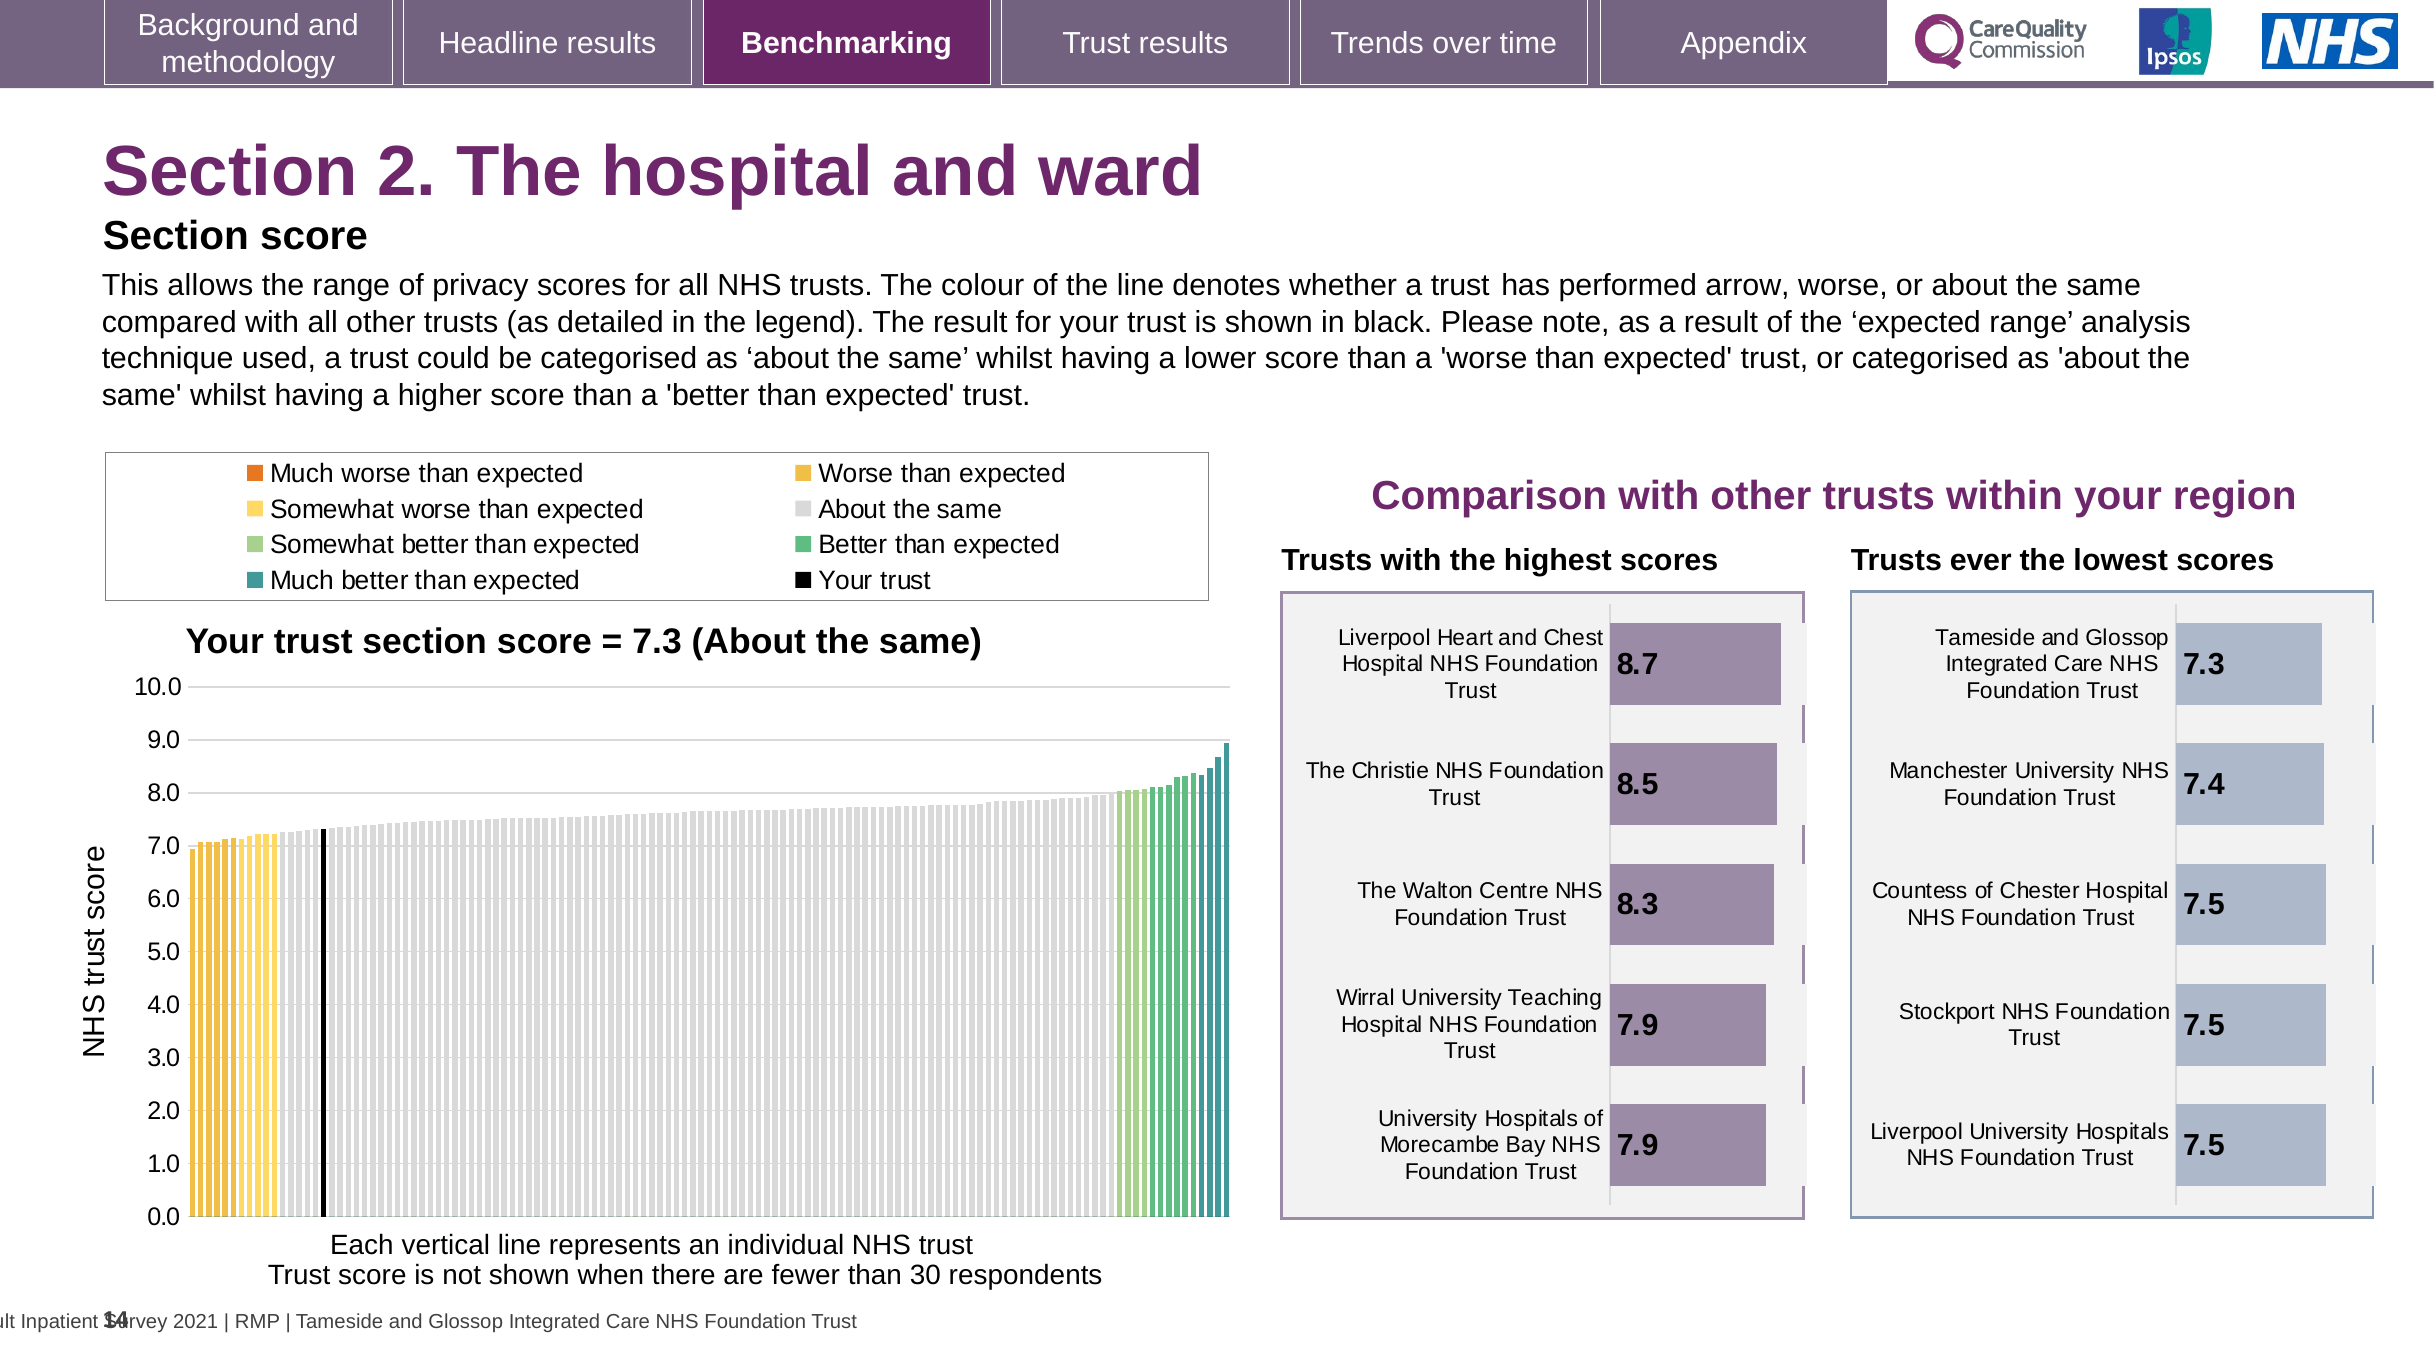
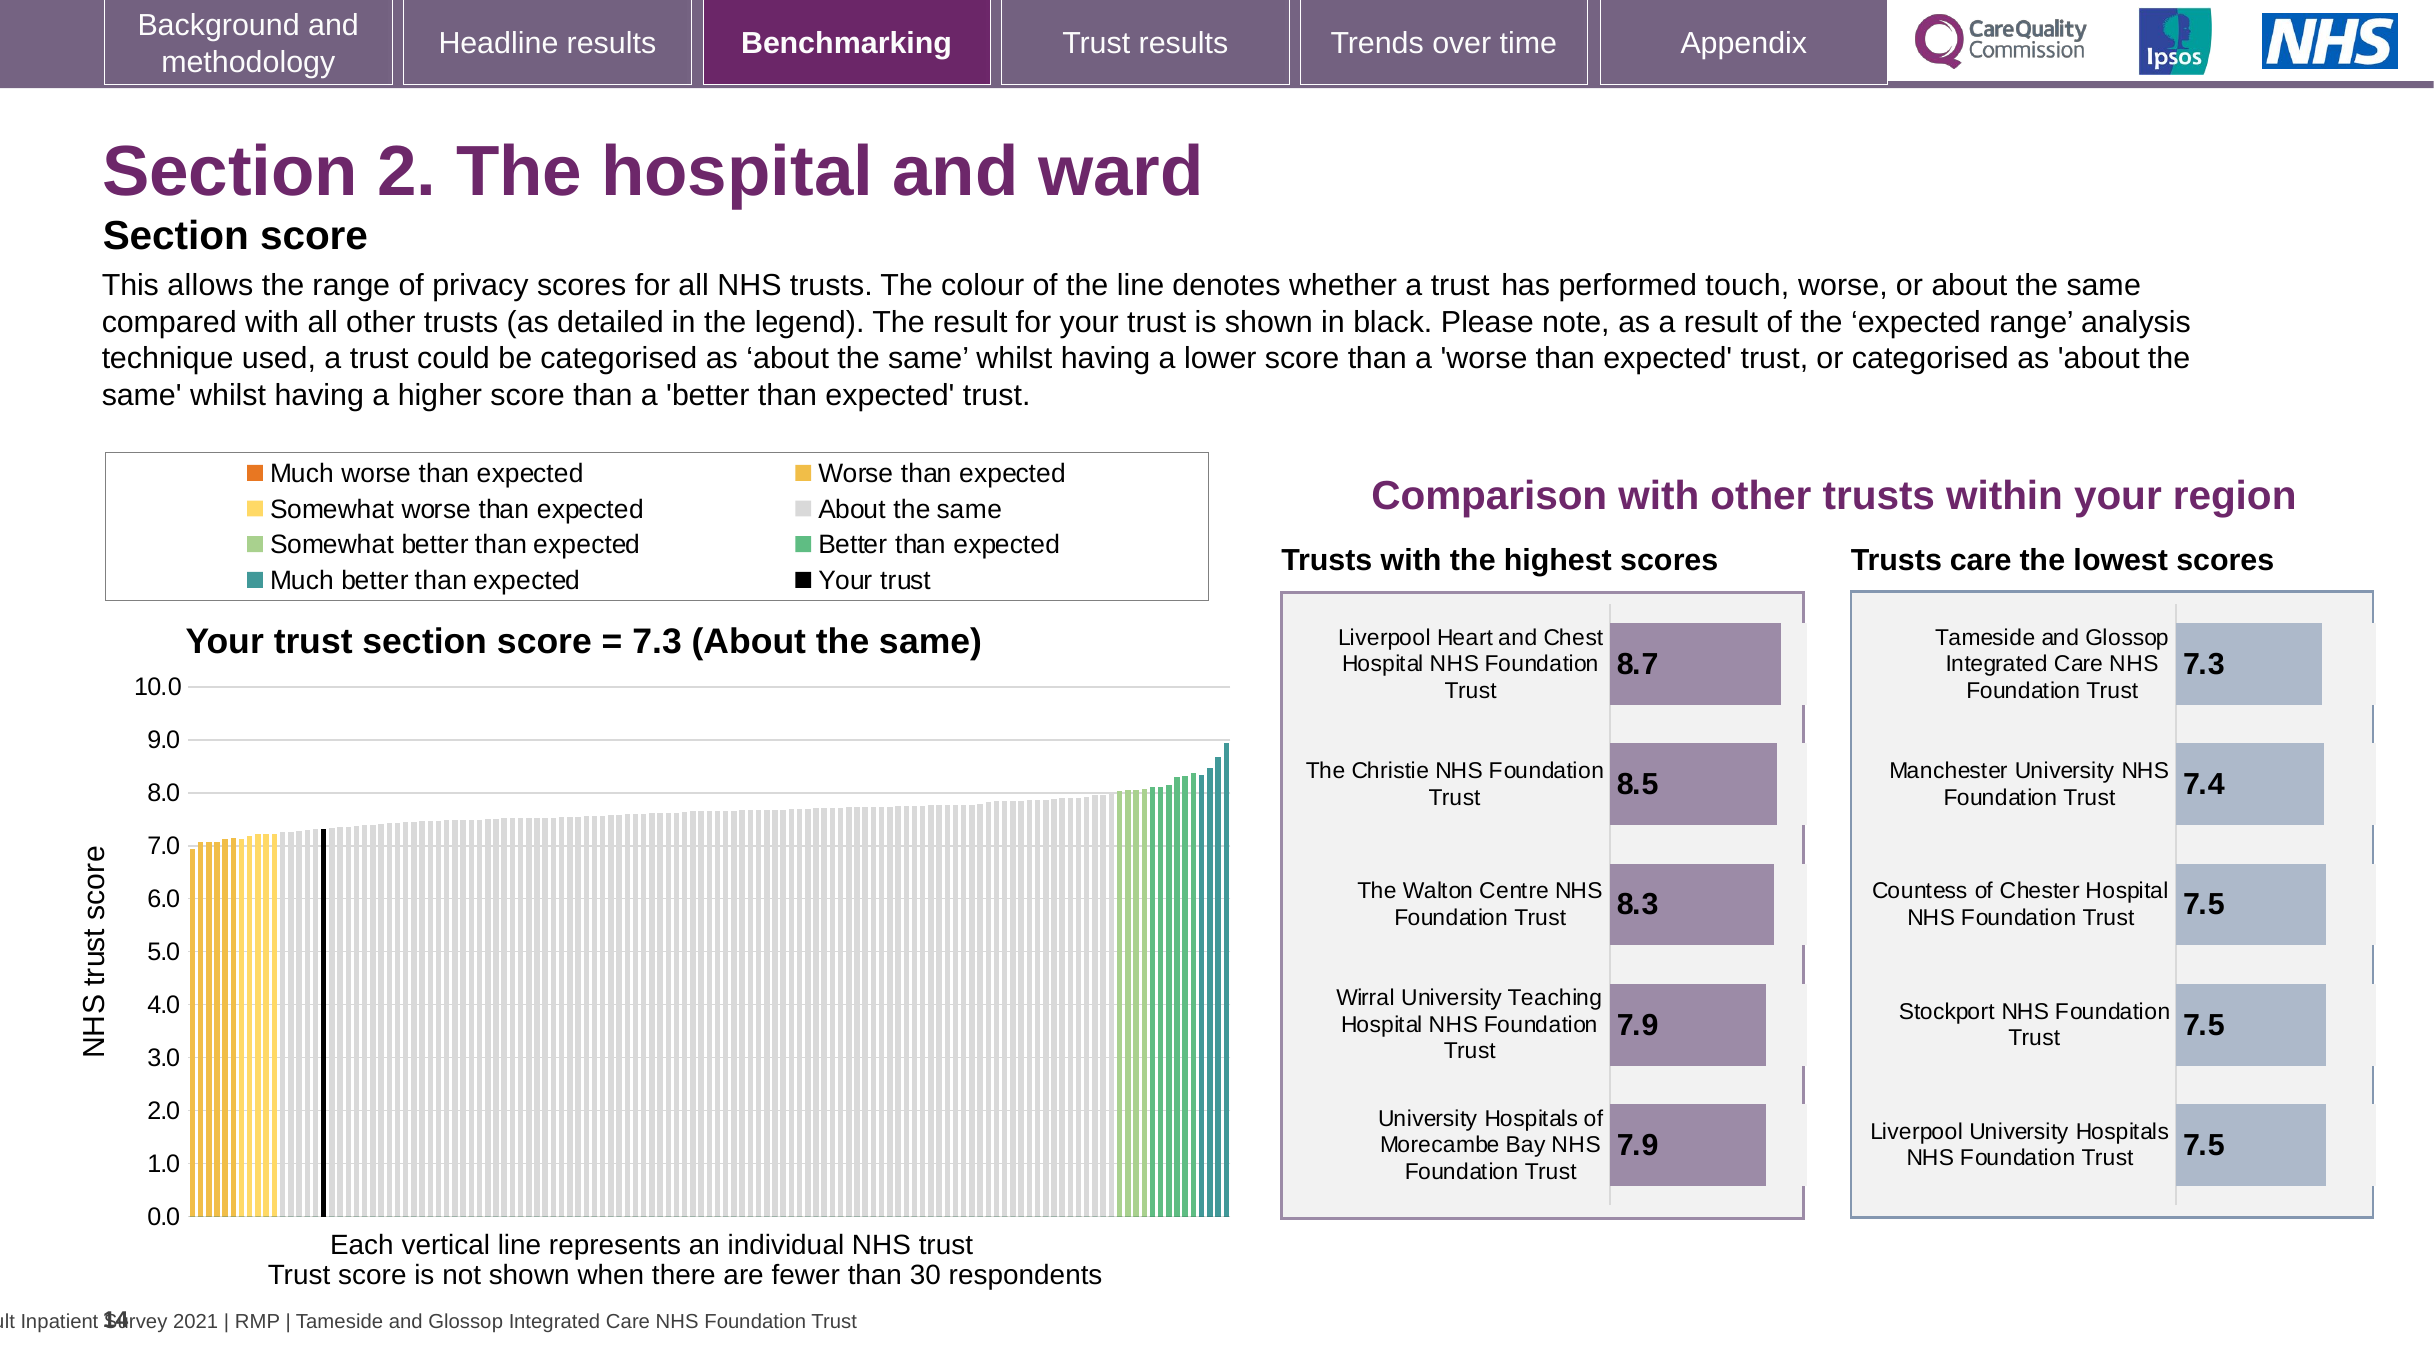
arrow: arrow -> touch
Trusts ever: ever -> care
